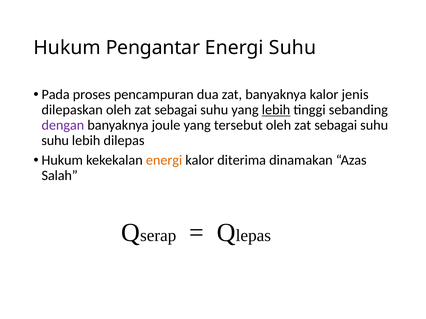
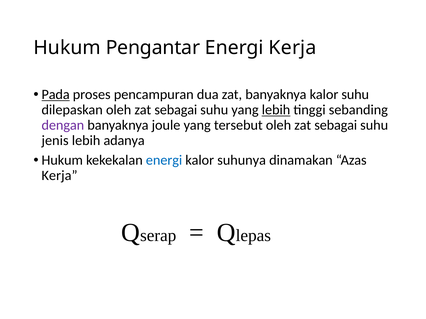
Energi Suhu: Suhu -> Kerja
Pada underline: none -> present
kalor jenis: jenis -> suhu
suhu at (55, 141): suhu -> jenis
dilepas: dilepas -> adanya
energi at (164, 161) colour: orange -> blue
diterima: diterima -> suhunya
Salah at (60, 176): Salah -> Kerja
